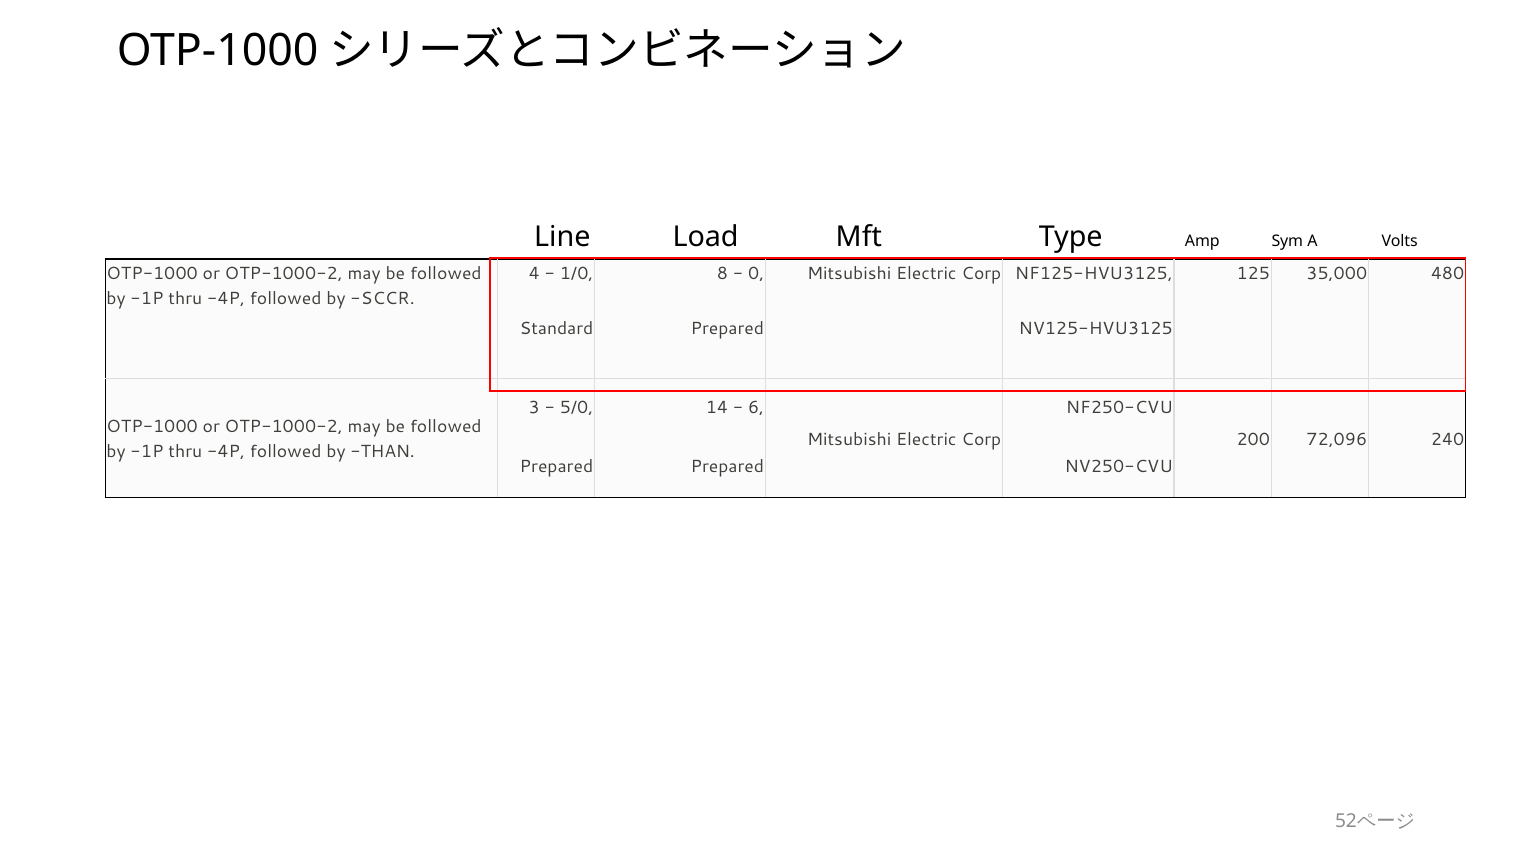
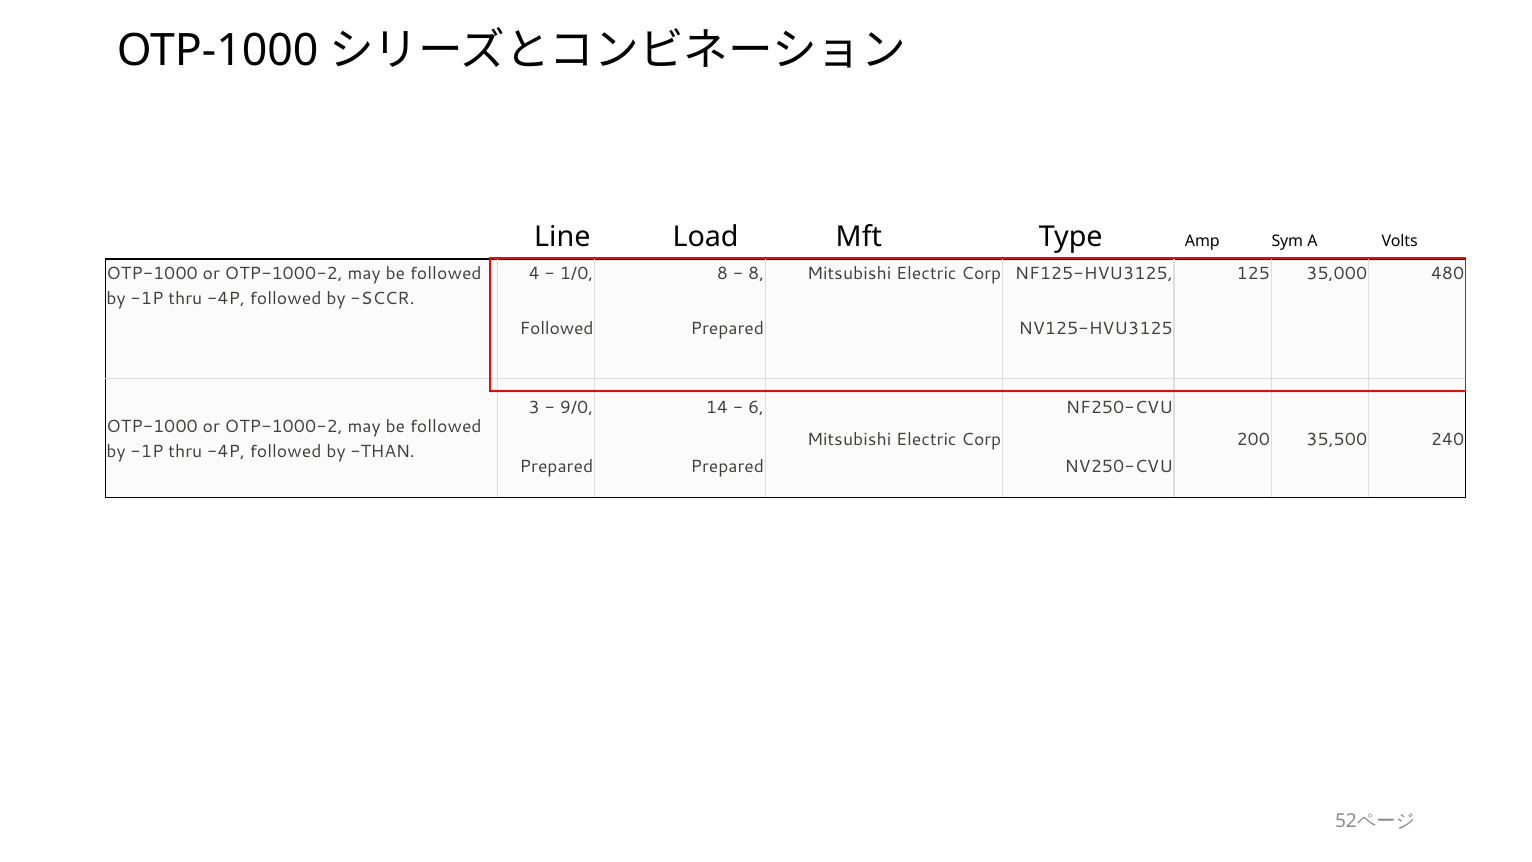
0 at (756, 274): 0 -> 8
Standard at (556, 329): Standard -> Followed
5/0: 5/0 -> 9/0
72,096: 72,096 -> 35,500
